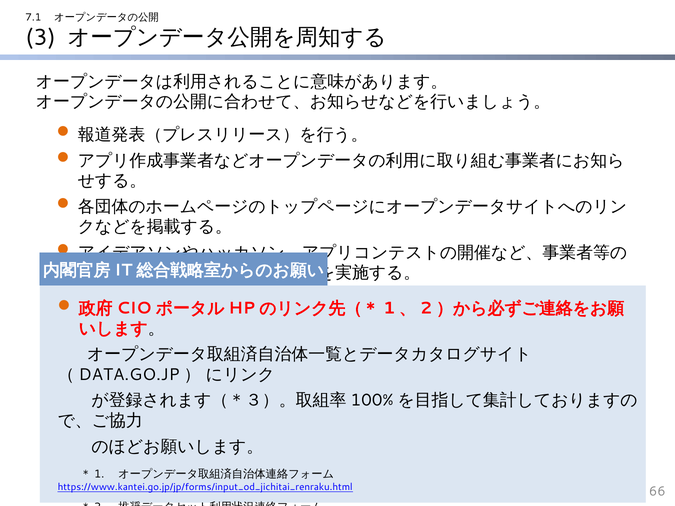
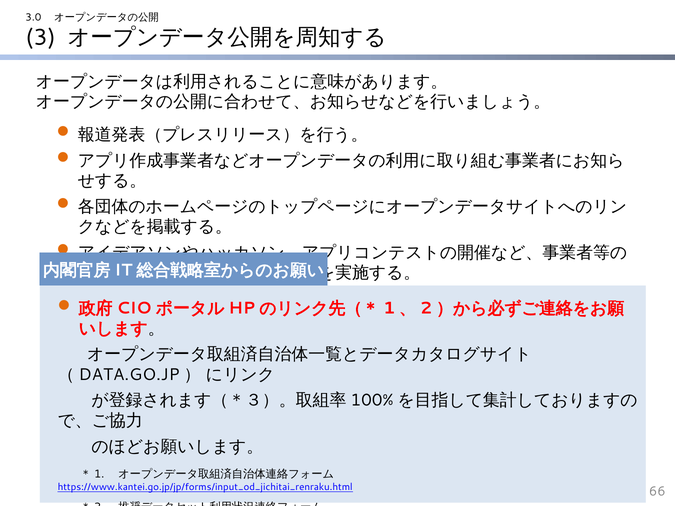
7.1: 7.1 -> 3.0
